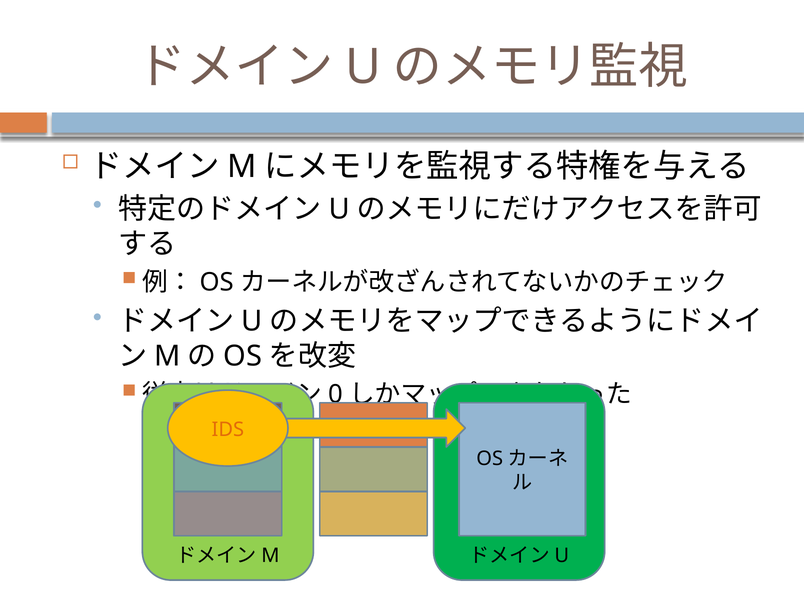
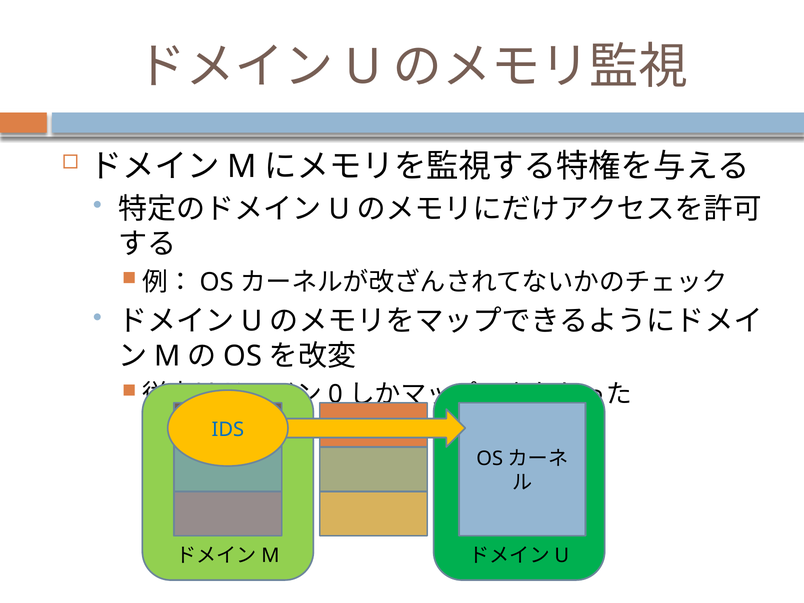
IDS colour: orange -> blue
